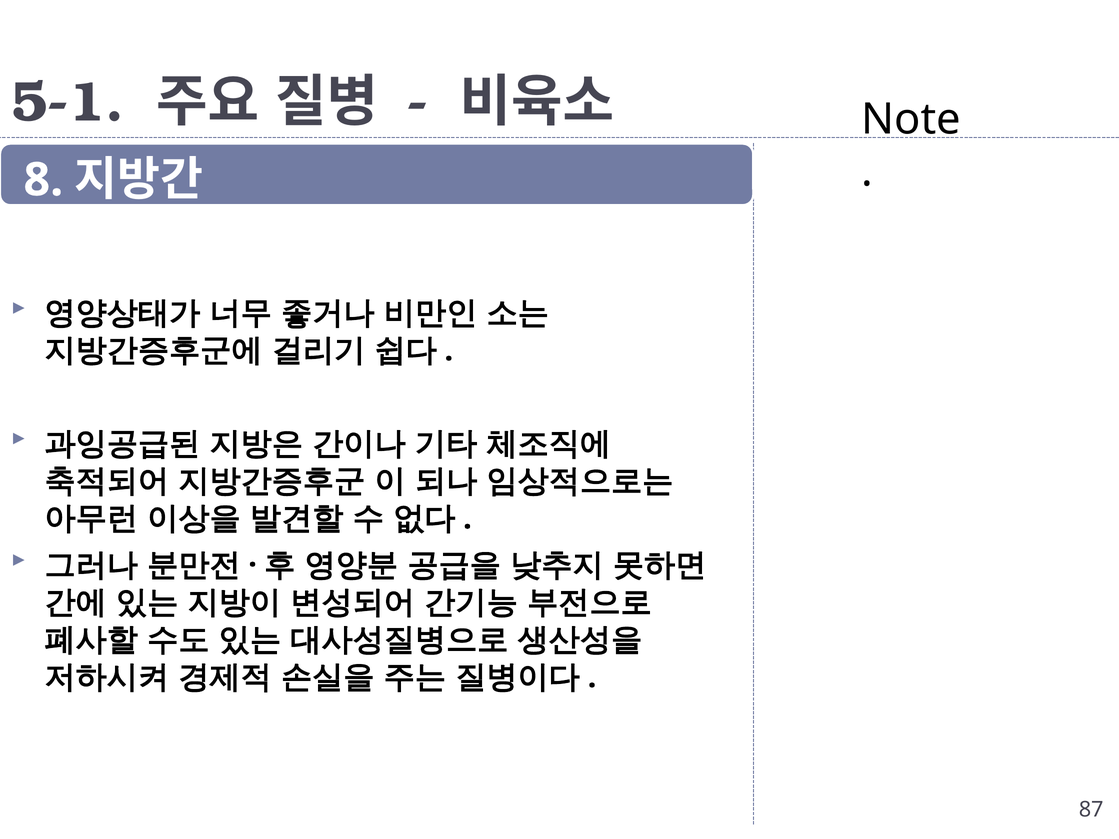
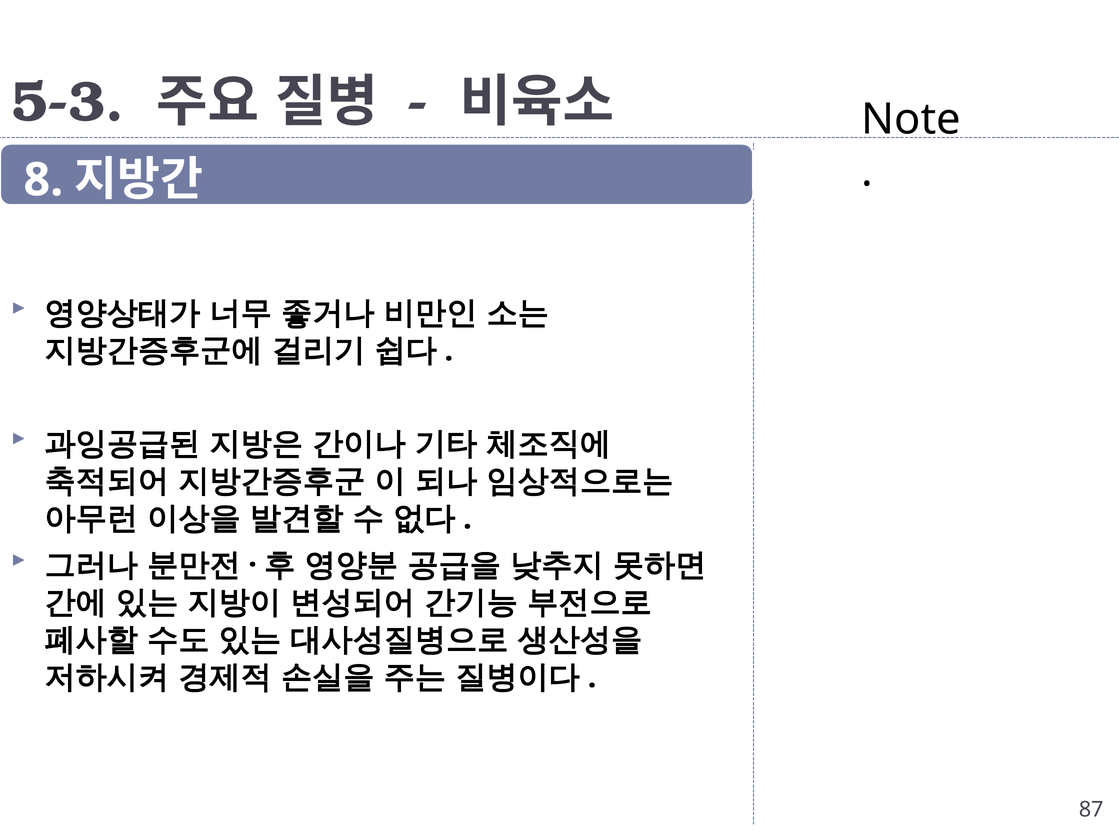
5-1: 5-1 -> 5-3
